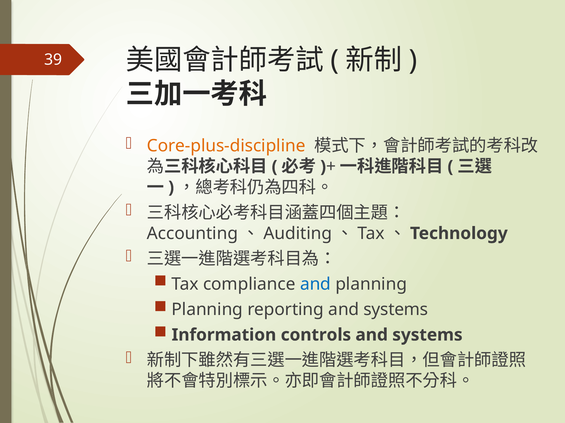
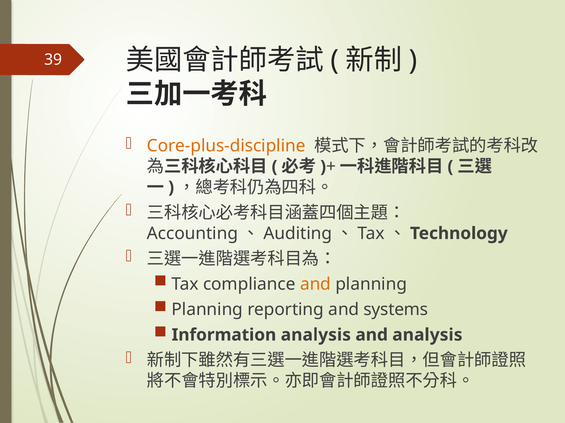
and at (315, 285) colour: blue -> orange
Information controls: controls -> analysis
systems at (427, 335): systems -> analysis
